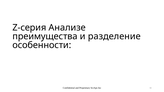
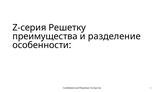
Анализе: Анализе -> Решетку
